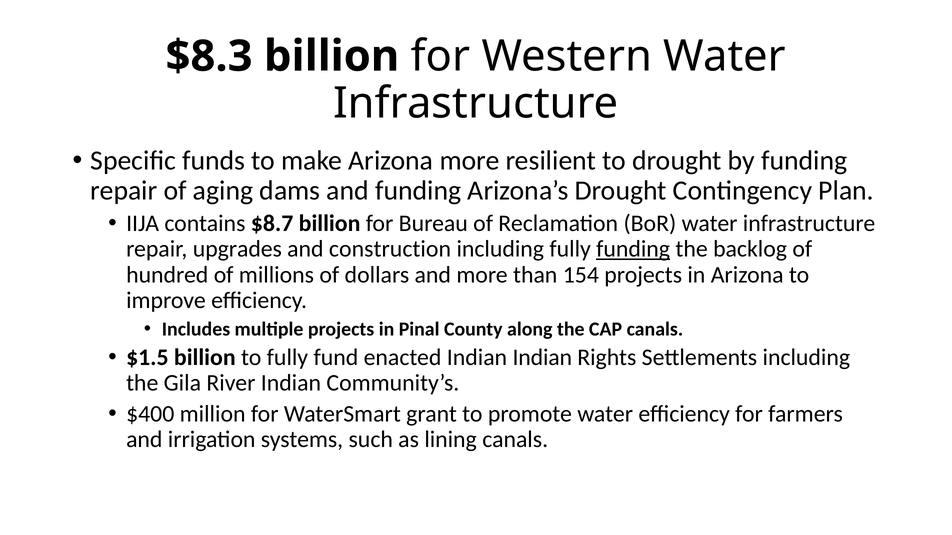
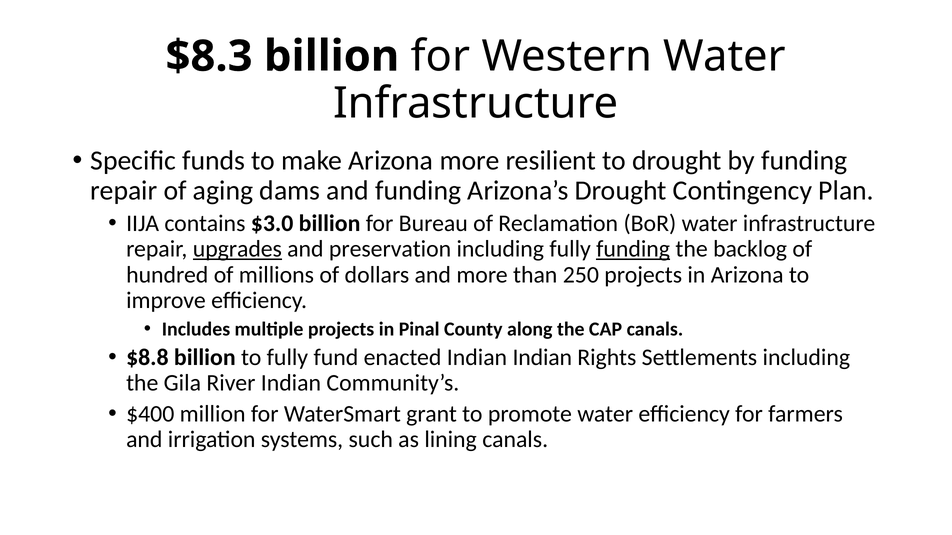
$8.7: $8.7 -> $3.0
upgrades underline: none -> present
construction: construction -> preservation
154: 154 -> 250
$1.5: $1.5 -> $8.8
